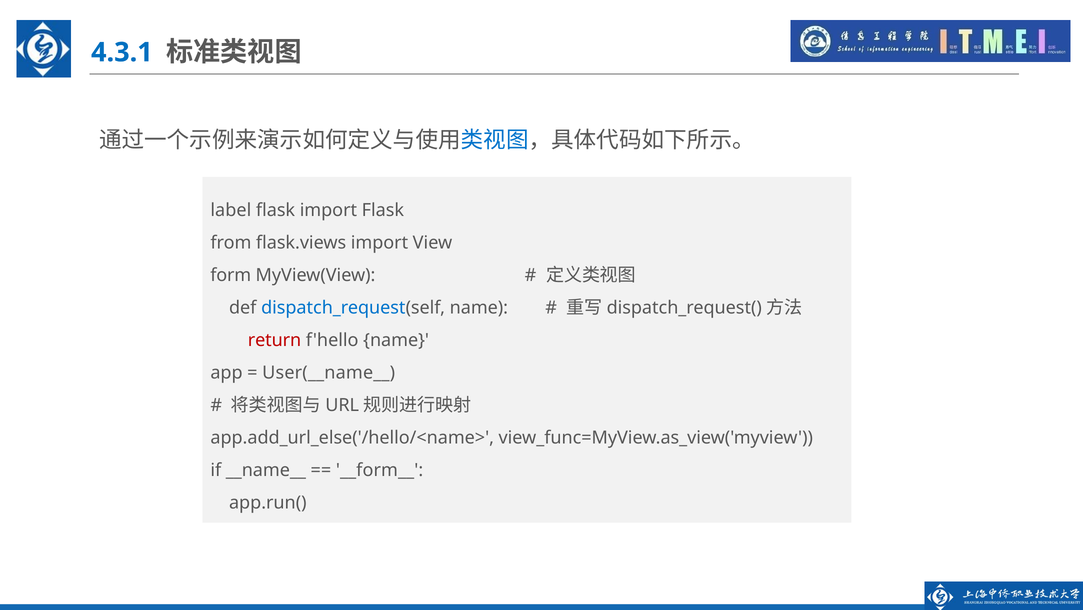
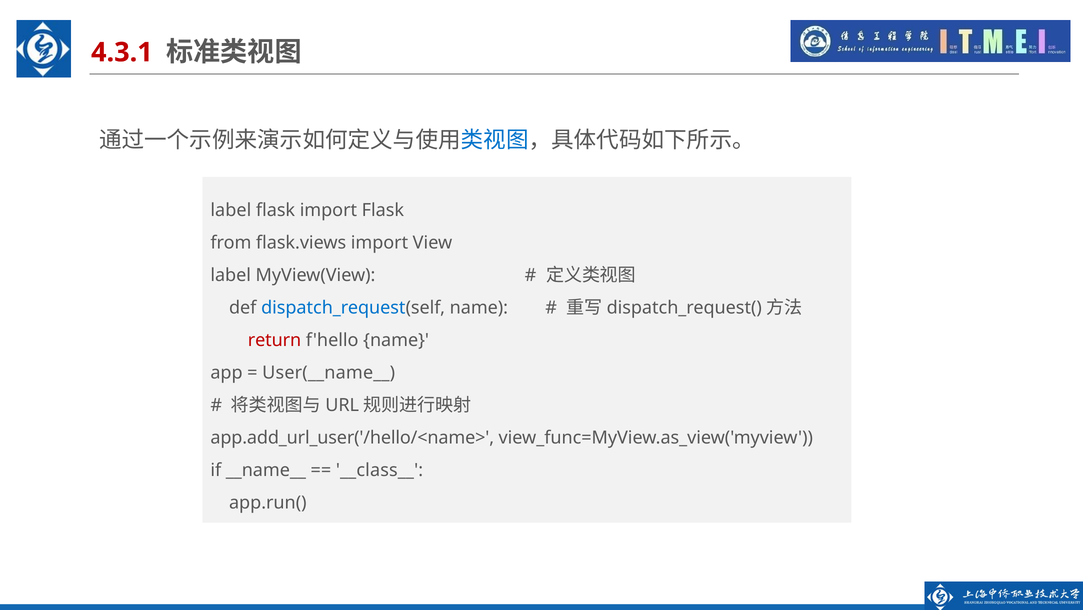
4.3.1 colour: blue -> red
form at (231, 275): form -> label
app.add_url_else('/hello/<name>: app.add_url_else('/hello/<name> -> app.add_url_user('/hello/<name>
__form__: __form__ -> __class__
